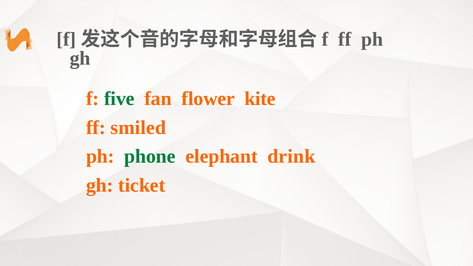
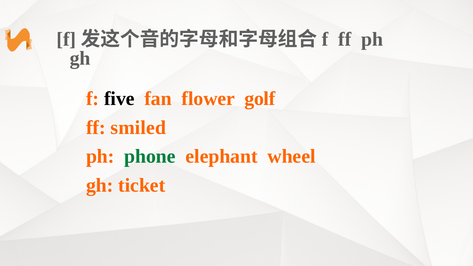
five colour: green -> black
kite: kite -> golf
drink: drink -> wheel
